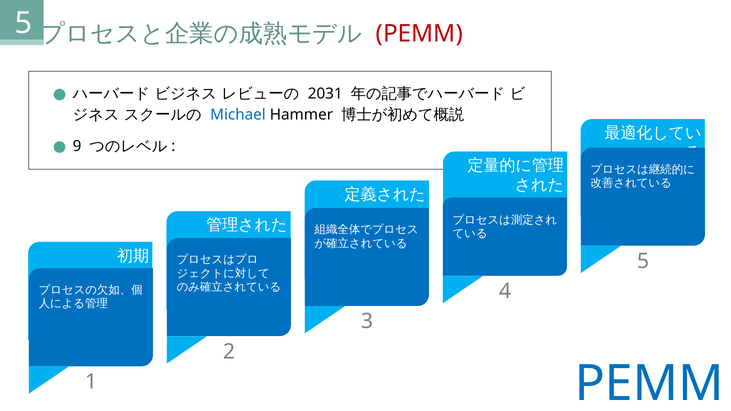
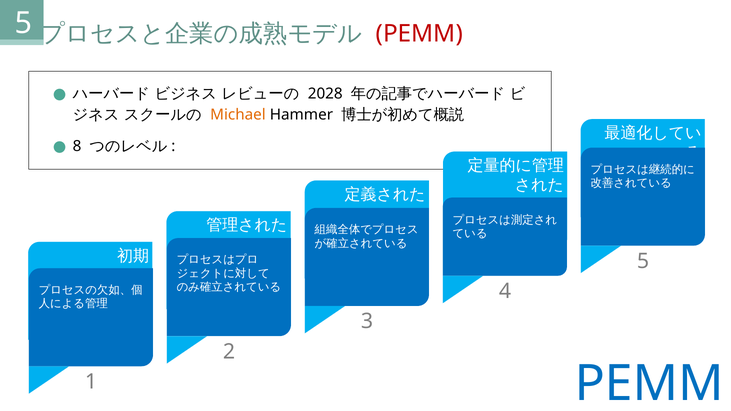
2031: 2031 -> 2028
Michael colour: blue -> orange
9: 9 -> 8
